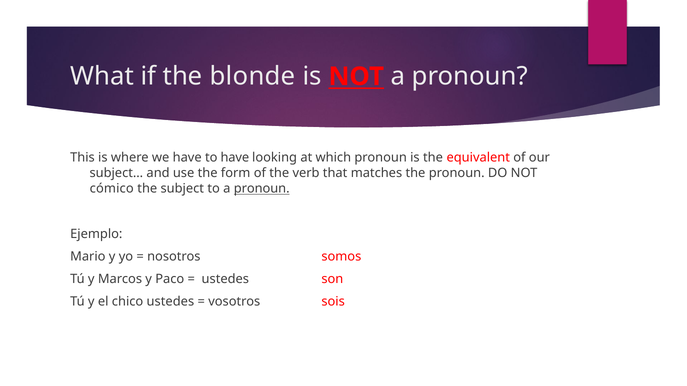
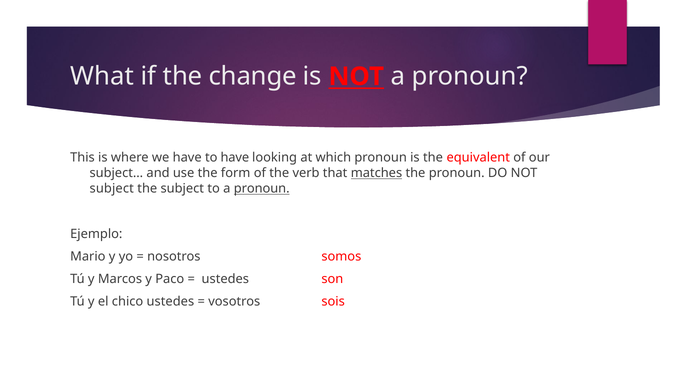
blonde: blonde -> change
matches underline: none -> present
cómico at (112, 189): cómico -> subject
